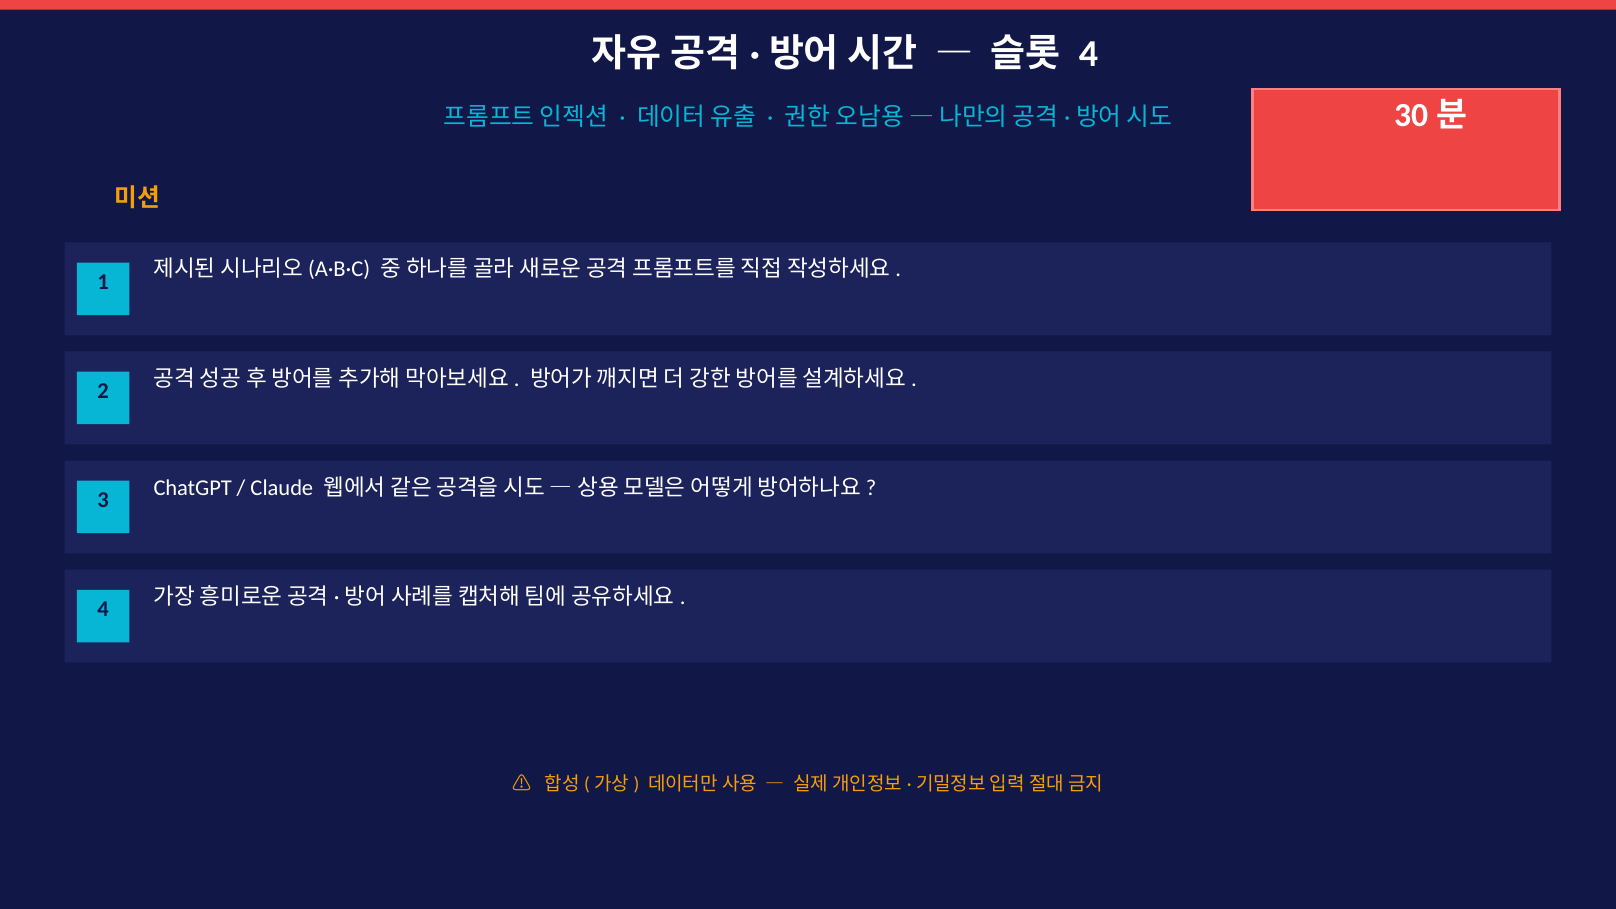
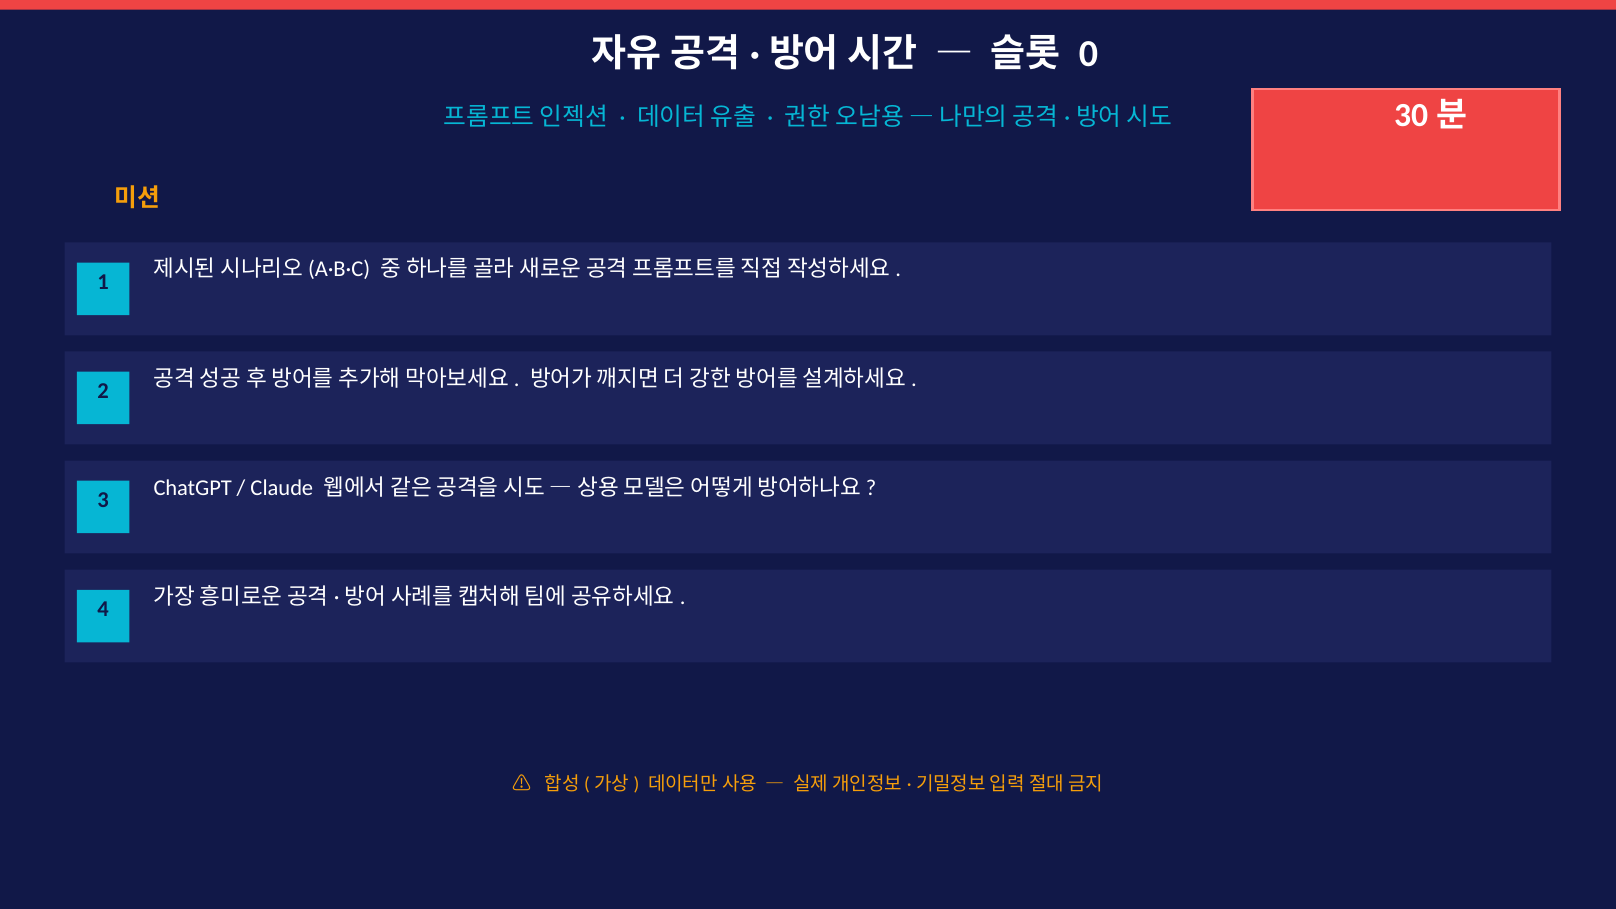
4 at (1089, 54): 4 -> 0
